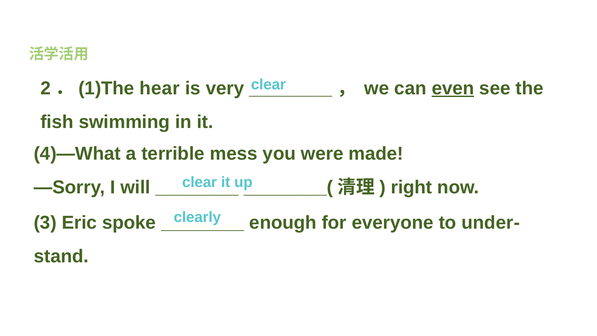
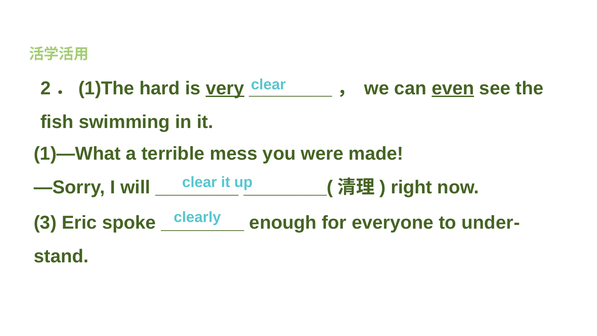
hear: hear -> hard
very underline: none -> present
4)—What: 4)—What -> 1)—What
